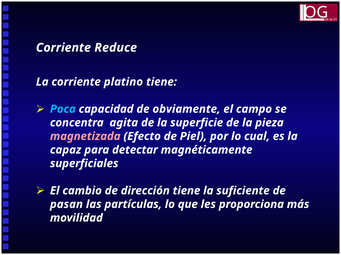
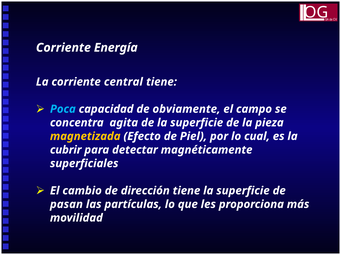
Reduce: Reduce -> Energía
platino: platino -> central
magnetizada colour: pink -> yellow
capaz: capaz -> cubrir
tiene la suficiente: suficiente -> superficie
